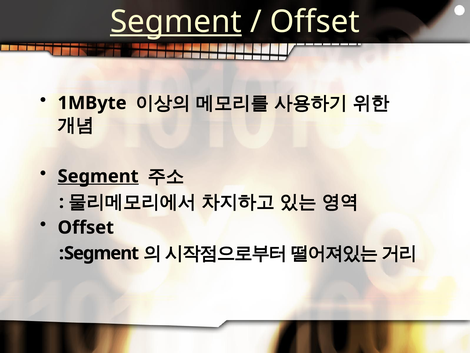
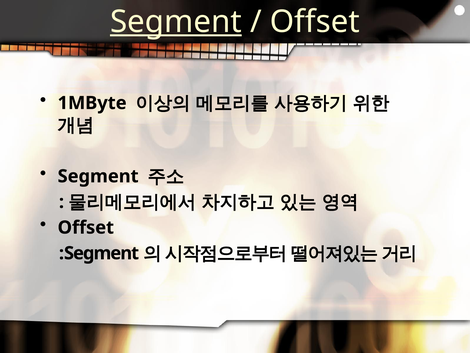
Segment at (98, 176) underline: present -> none
